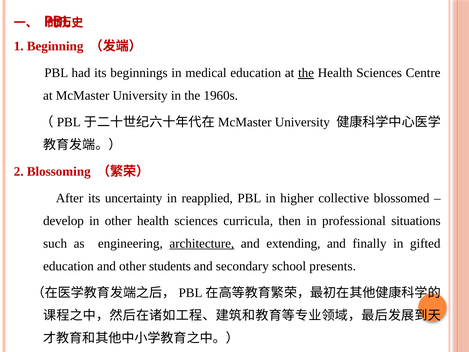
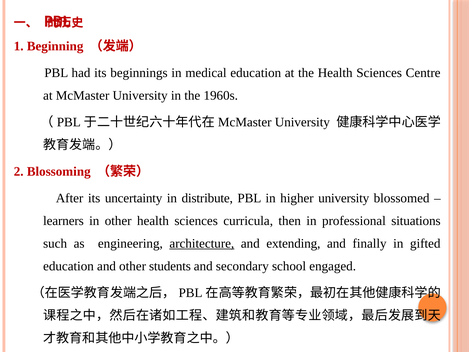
the at (306, 73) underline: present -> none
reapplied: reapplied -> distribute
higher collective: collective -> university
develop: develop -> learners
presents: presents -> engaged
